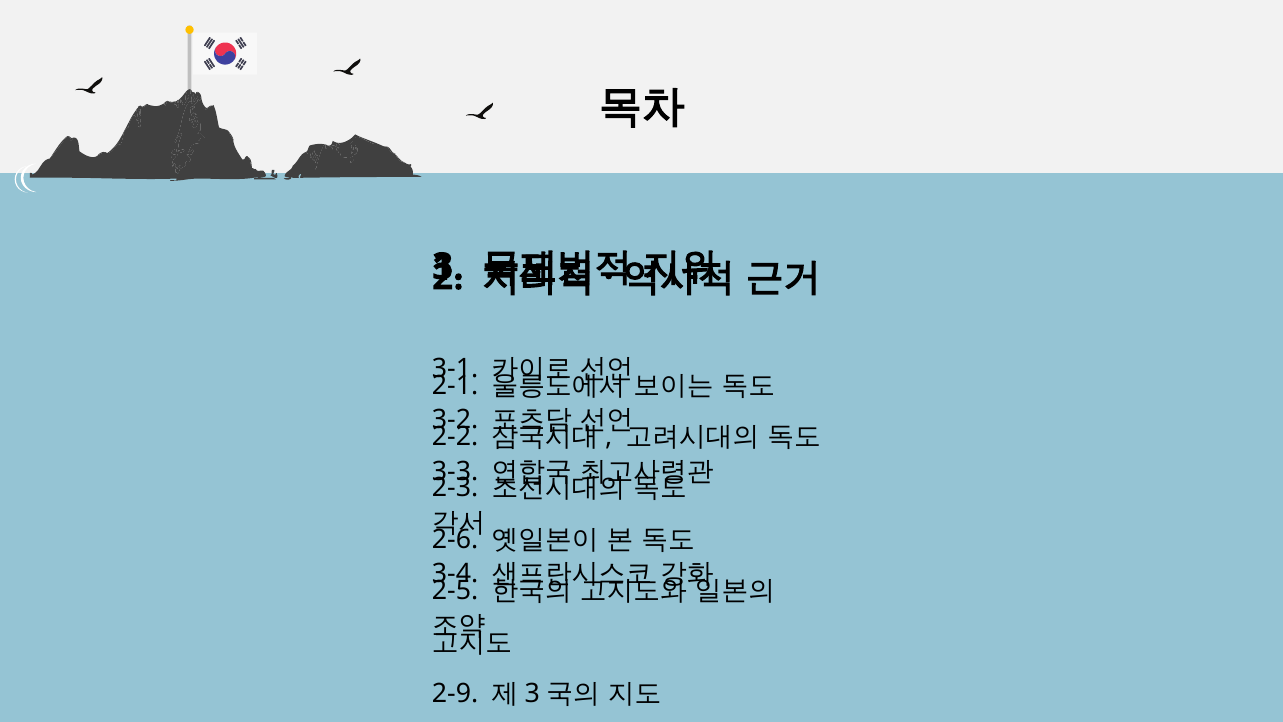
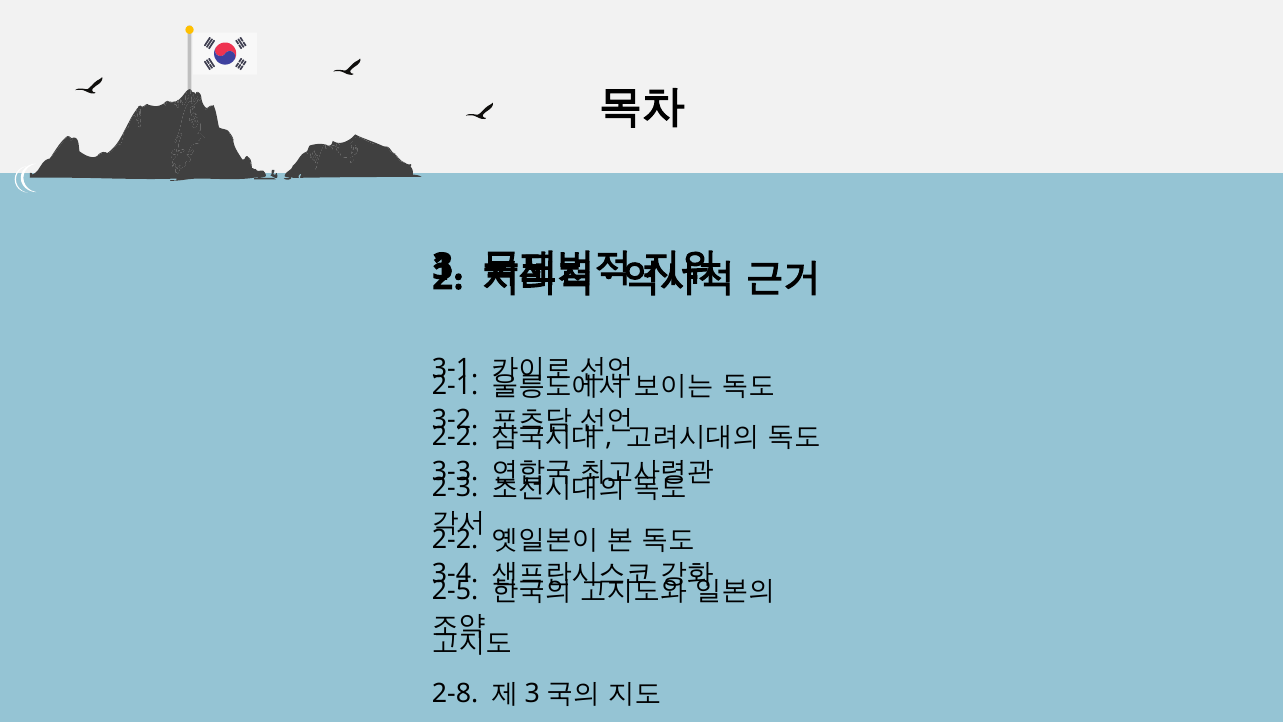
2-6 at (455, 539): 2-6 -> 2-2
2-9: 2-9 -> 2-8
